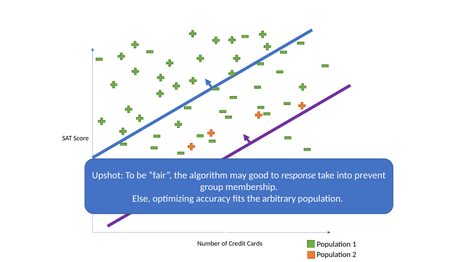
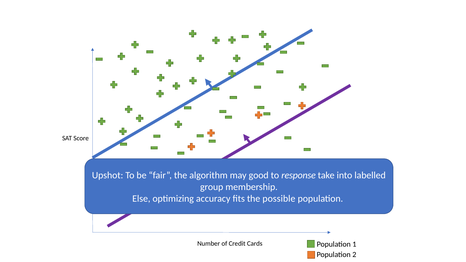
prevent: prevent -> labelled
arbitrary: arbitrary -> possible
